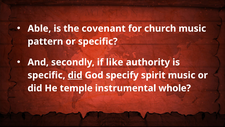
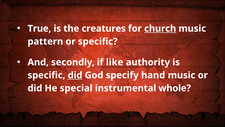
Able: Able -> True
covenant: covenant -> creatures
church underline: none -> present
spirit: spirit -> hand
temple: temple -> special
